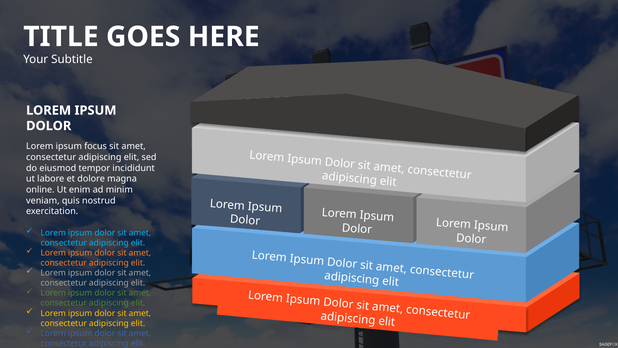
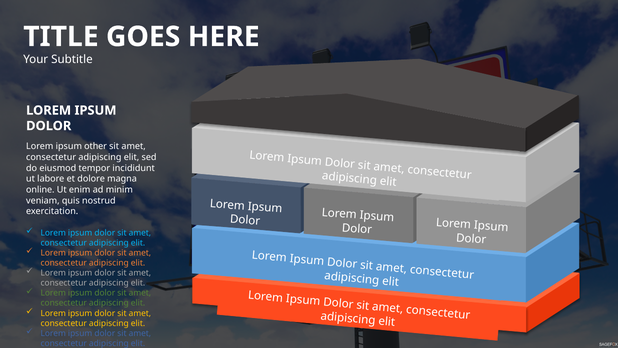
focus: focus -> other
